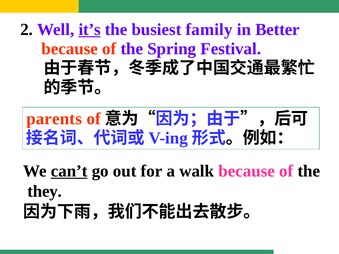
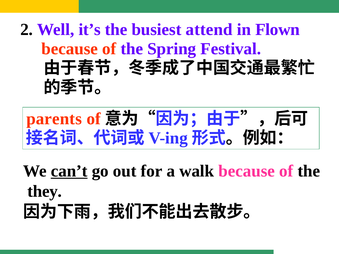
it’s underline: present -> none
family: family -> attend
Better: Better -> Flown
